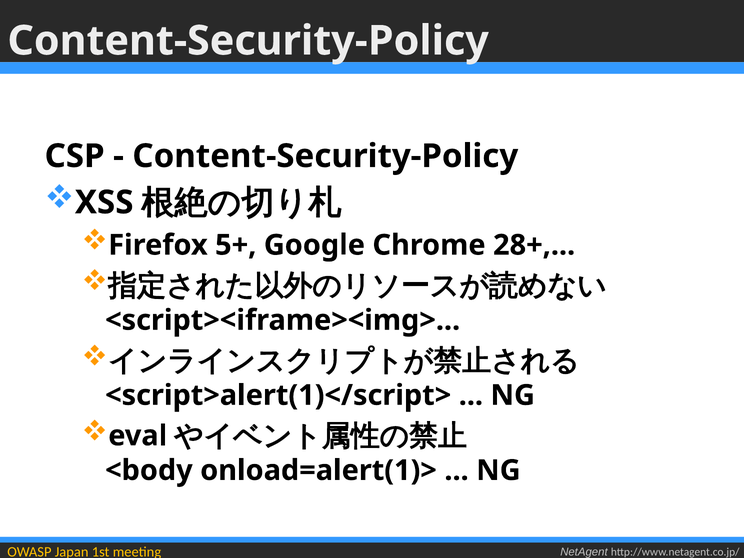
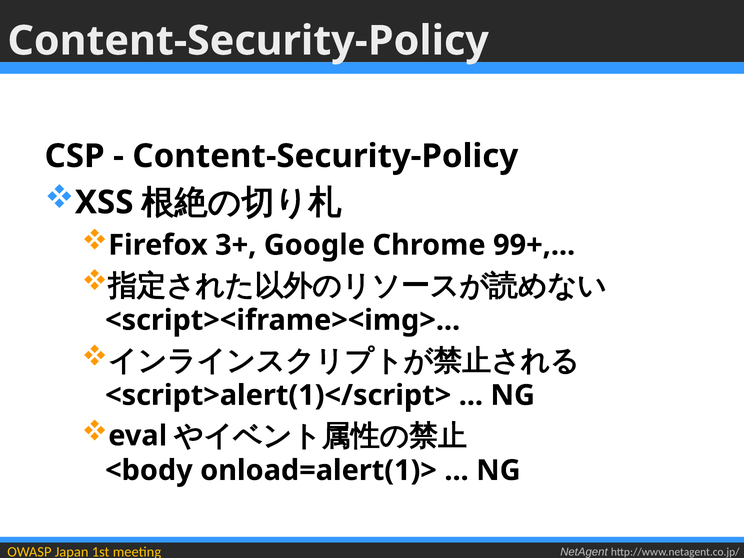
5+: 5+ -> 3+
28+: 28+ -> 99+
